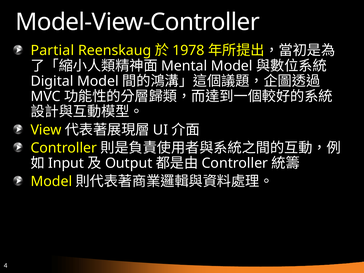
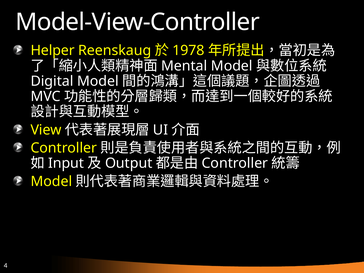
Partial: Partial -> Helper
